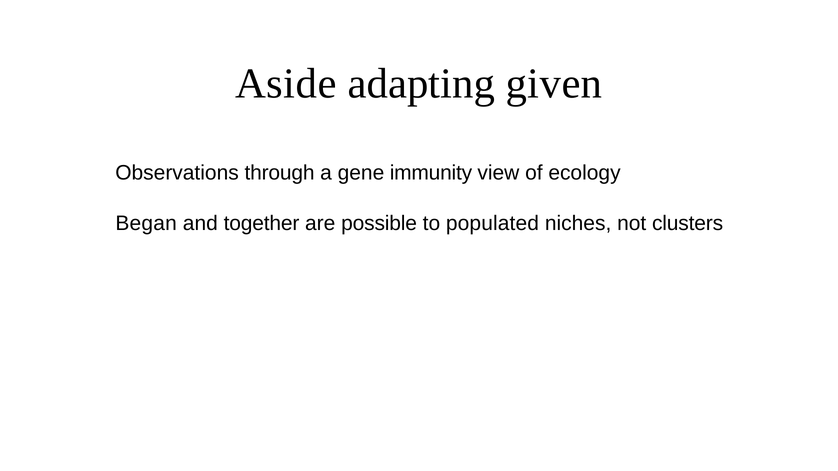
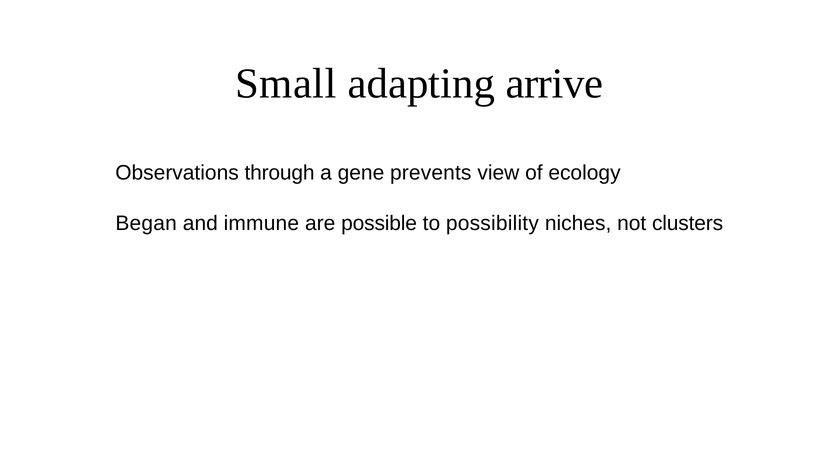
Aside: Aside -> Small
given: given -> arrive
immunity: immunity -> prevents
together: together -> immune
populated: populated -> possibility
